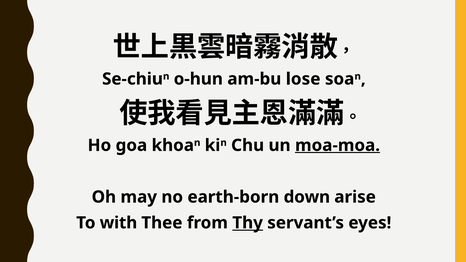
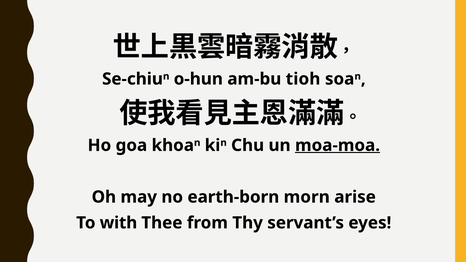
lose: lose -> tioh
down: down -> morn
Thy underline: present -> none
